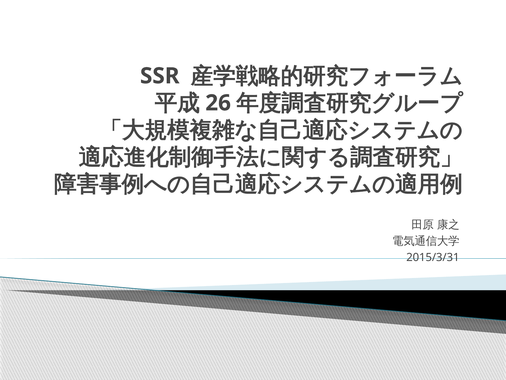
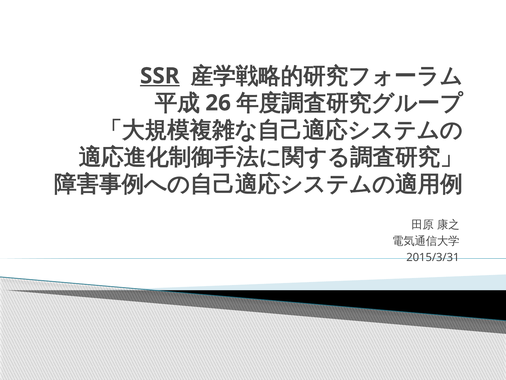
SSR underline: none -> present
